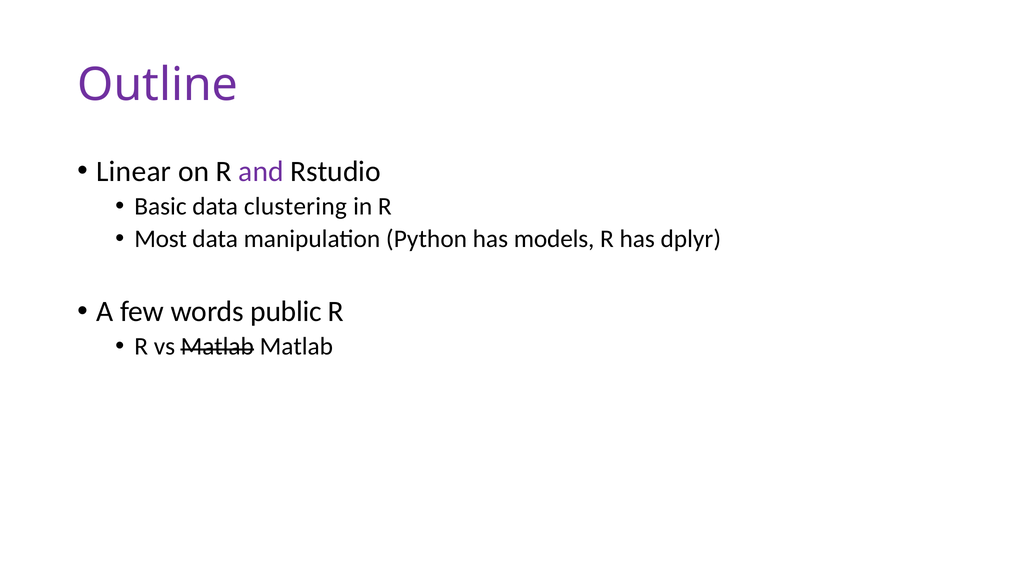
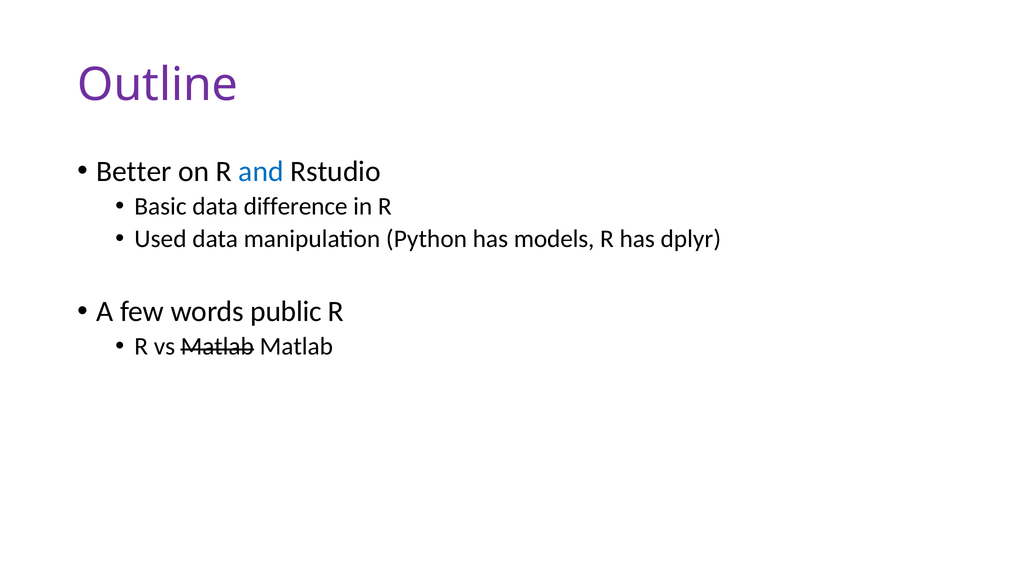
Linear: Linear -> Better
and colour: purple -> blue
clustering: clustering -> difference
Most: Most -> Used
